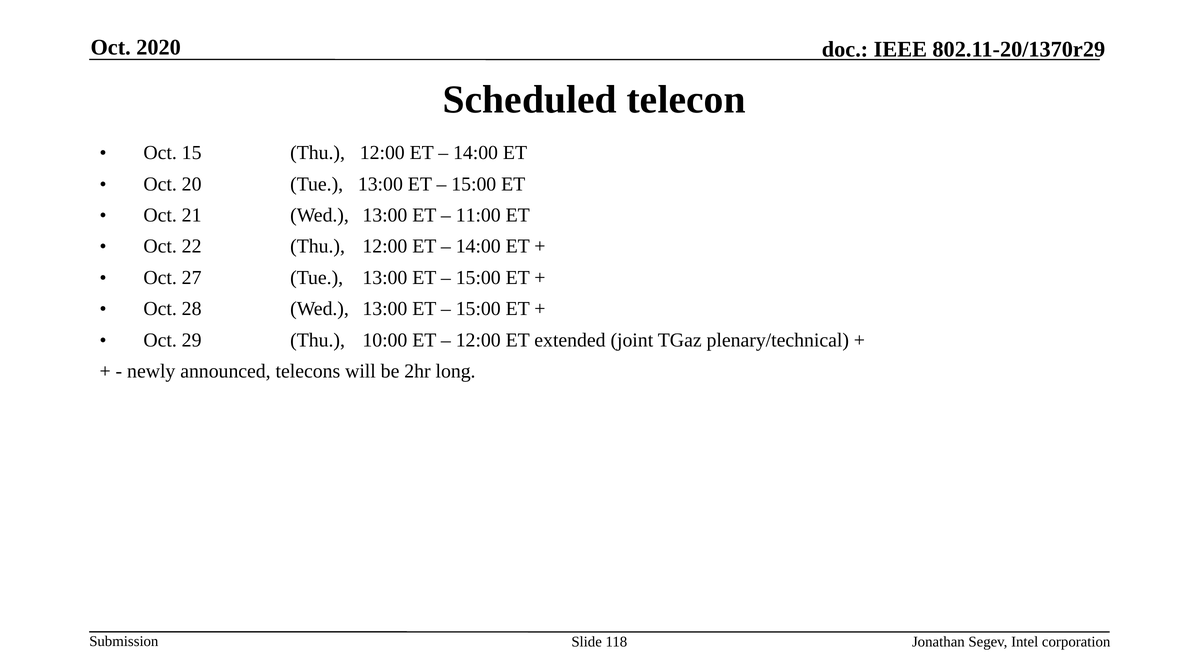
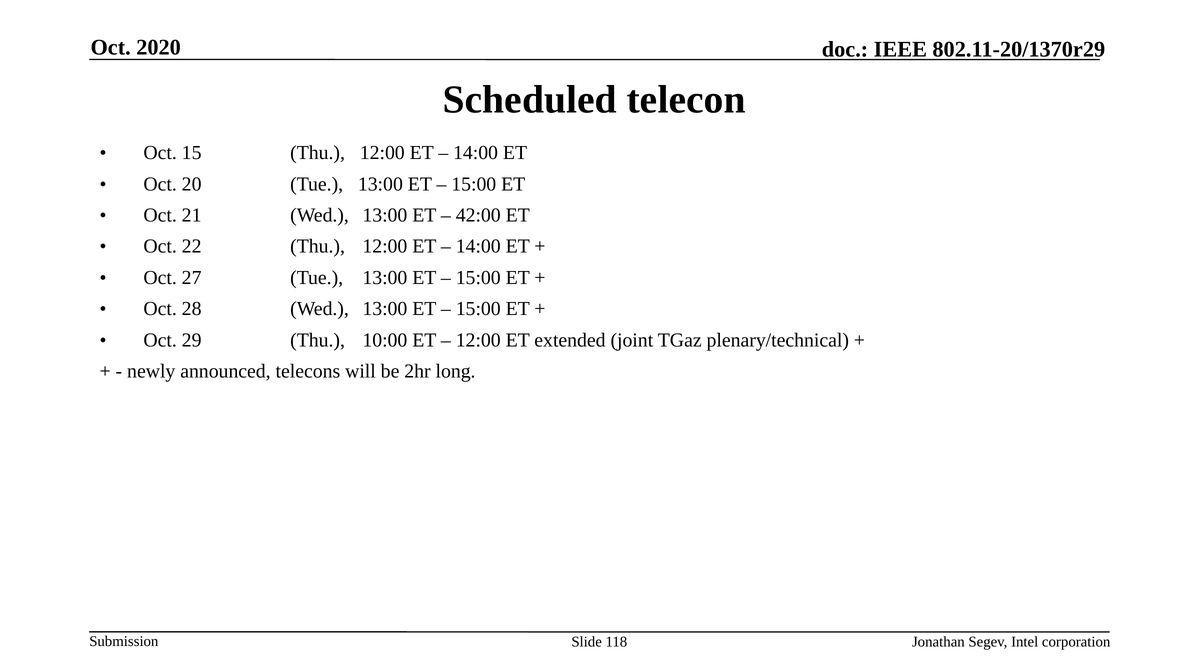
11:00: 11:00 -> 42:00
